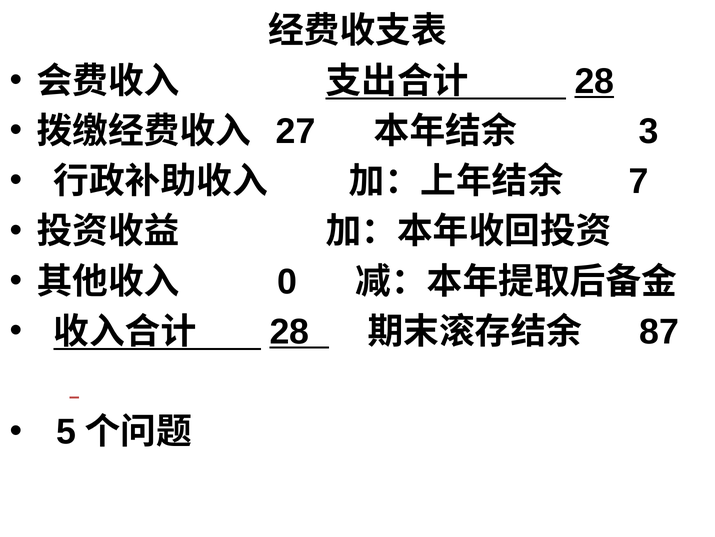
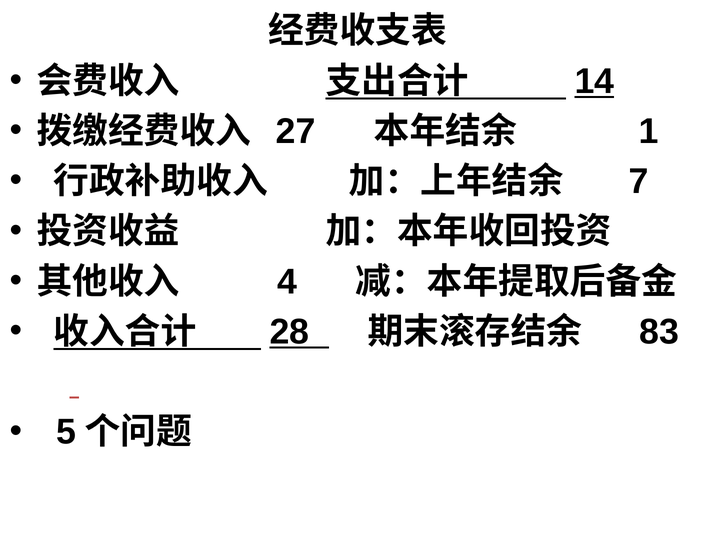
28 at (594, 81): 28 -> 14
3: 3 -> 1
0: 0 -> 4
87: 87 -> 83
